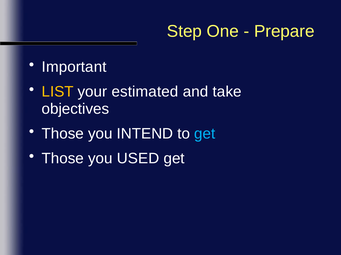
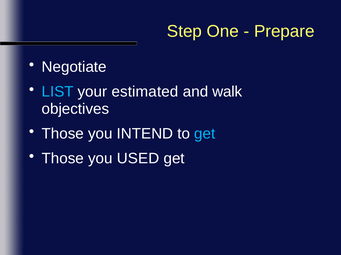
Important: Important -> Negotiate
LIST colour: yellow -> light blue
take: take -> walk
